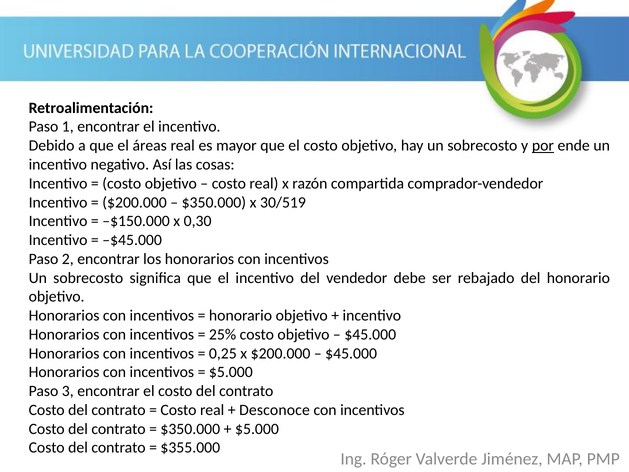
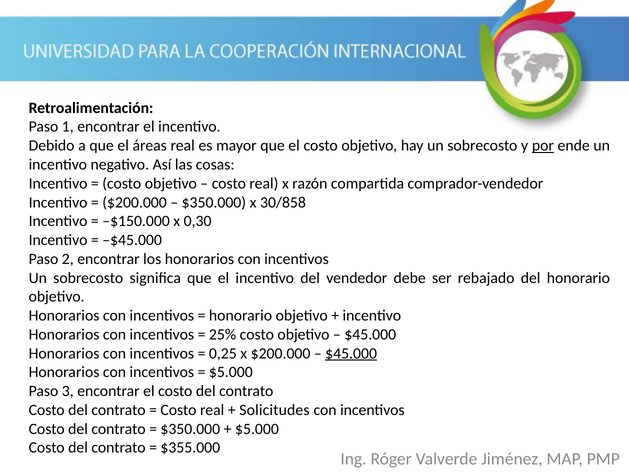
30/519: 30/519 -> 30/858
$45.000 at (351, 353) underline: none -> present
Desconoce: Desconoce -> Solicitudes
